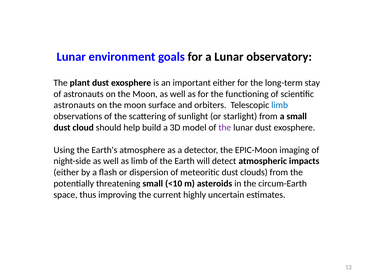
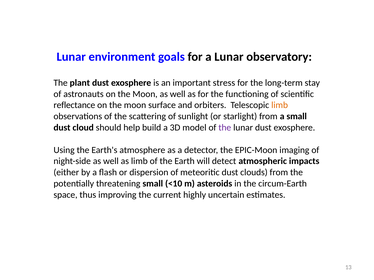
important either: either -> stress
astronauts at (74, 105): astronauts -> reflectance
limb at (280, 105) colour: blue -> orange
